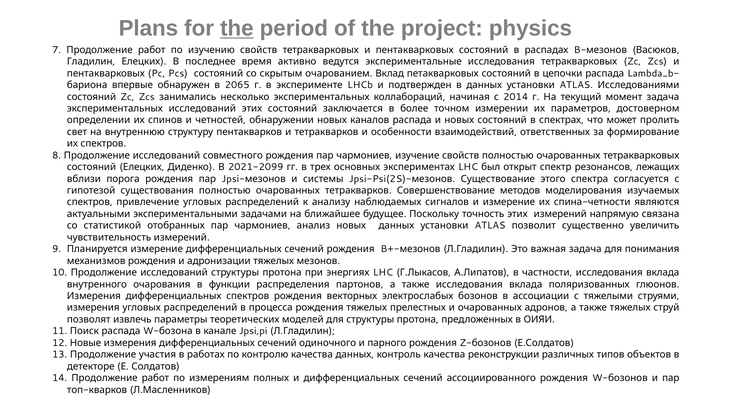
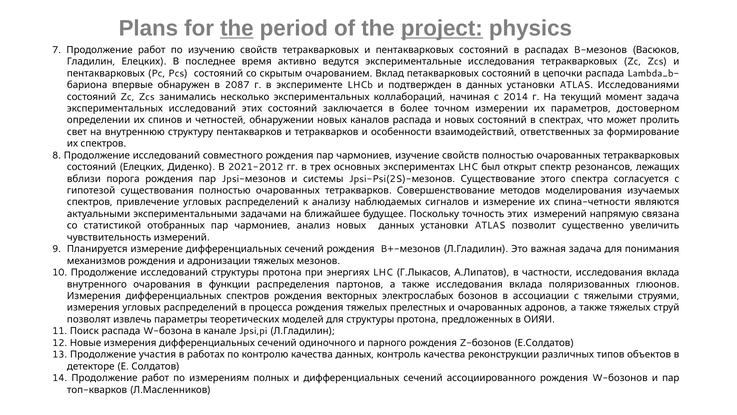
project underline: none -> present
2065: 2065 -> 2087
2021-2099: 2021-2099 -> 2021-2012
